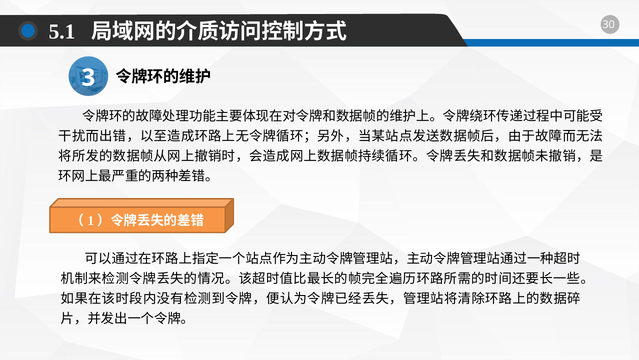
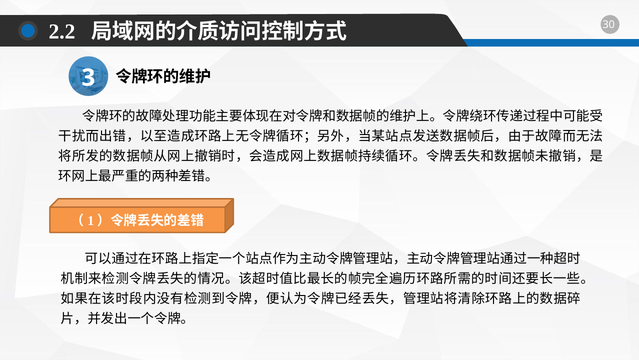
5.1: 5.1 -> 2.2
